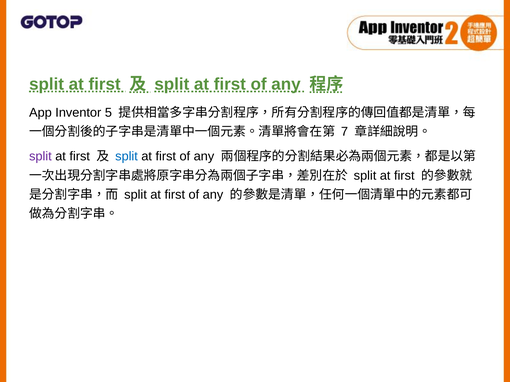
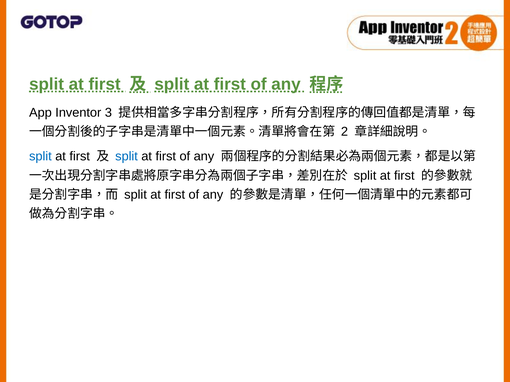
5: 5 -> 3
7: 7 -> 2
split at (40, 157) colour: purple -> blue
